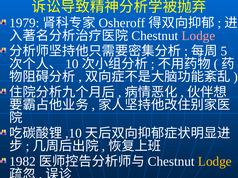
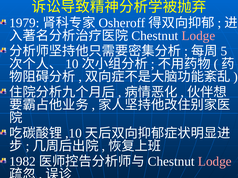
Lodge at (215, 162) colour: yellow -> pink
